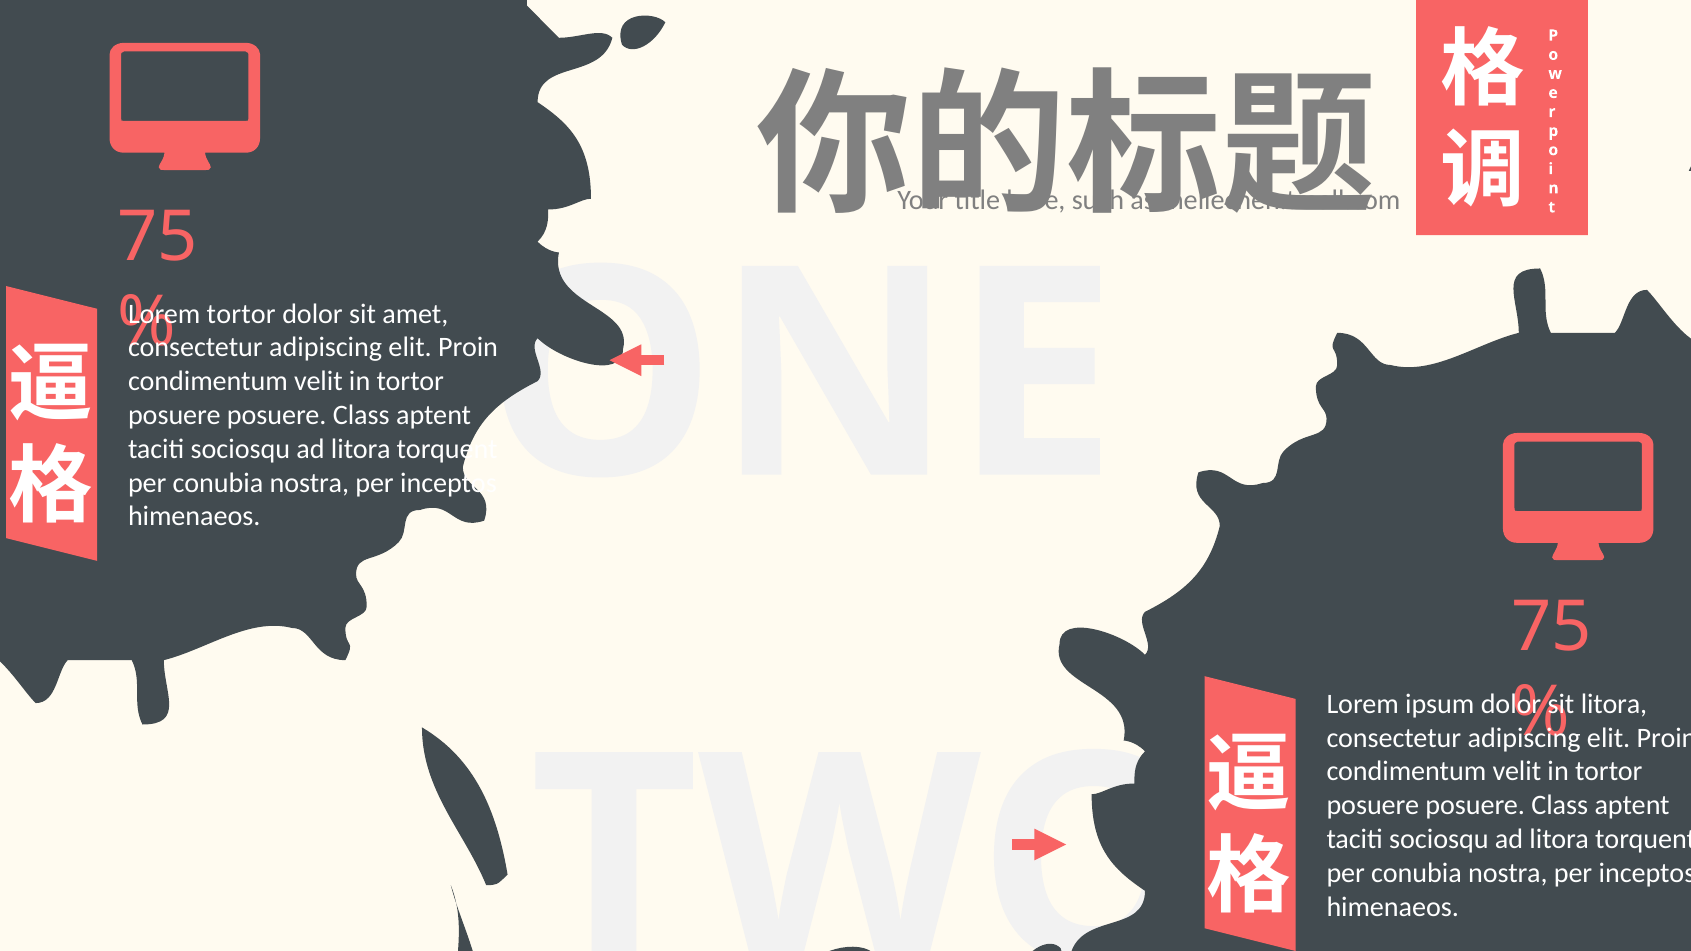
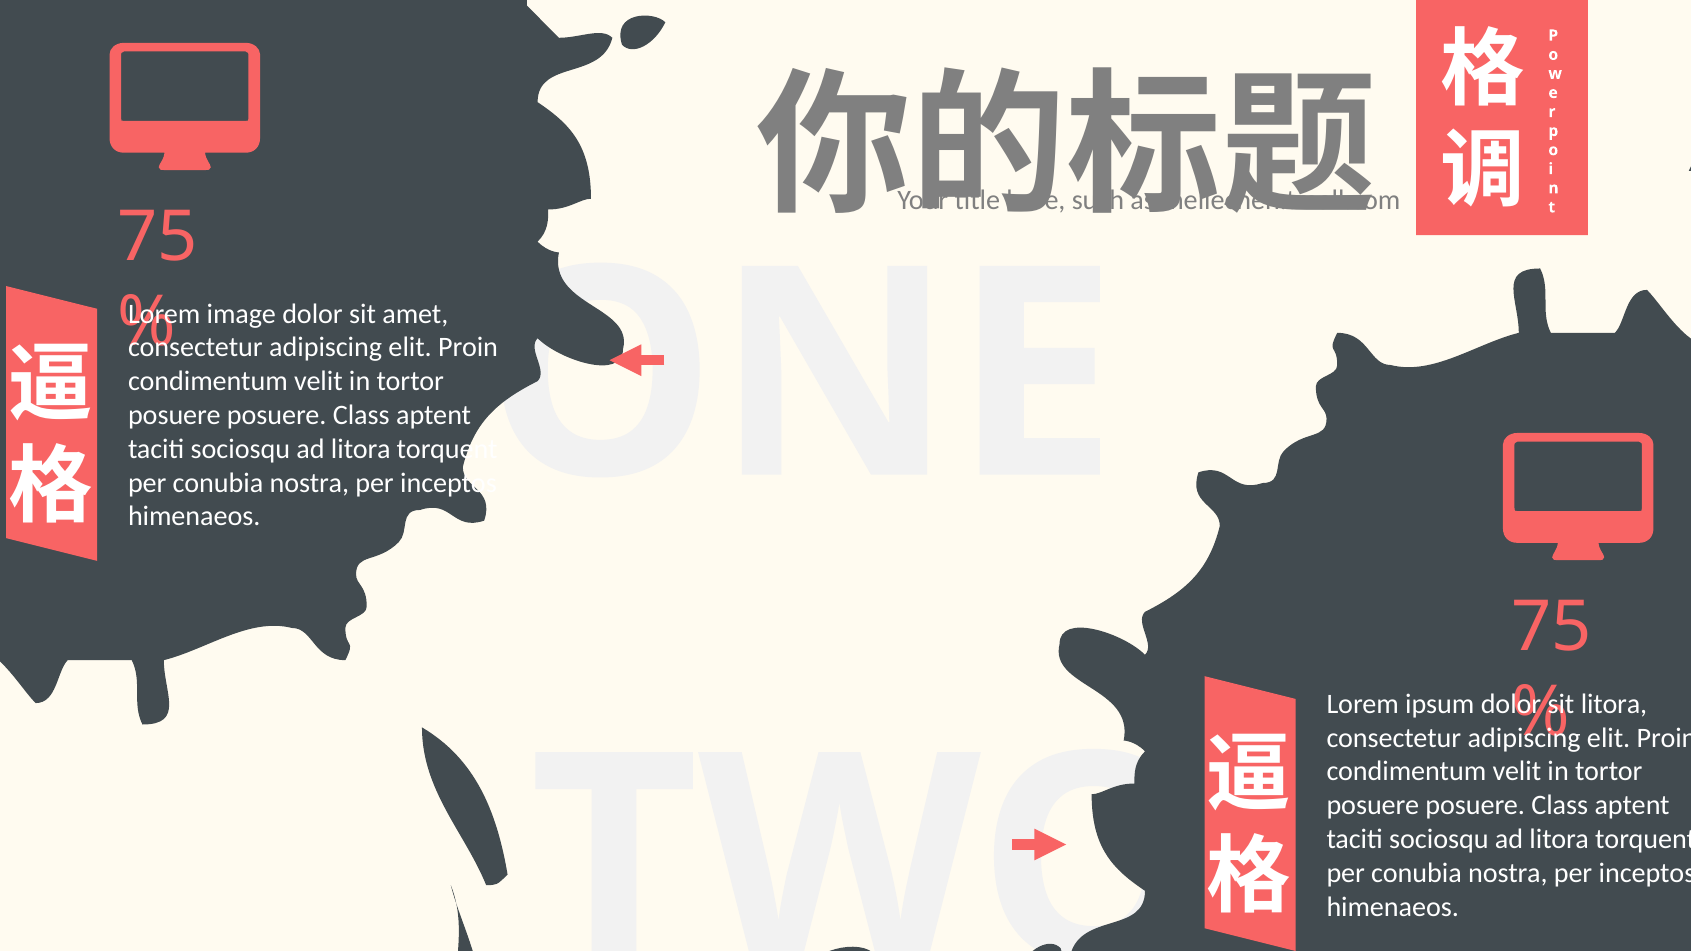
tortor at (241, 314): tortor -> image
